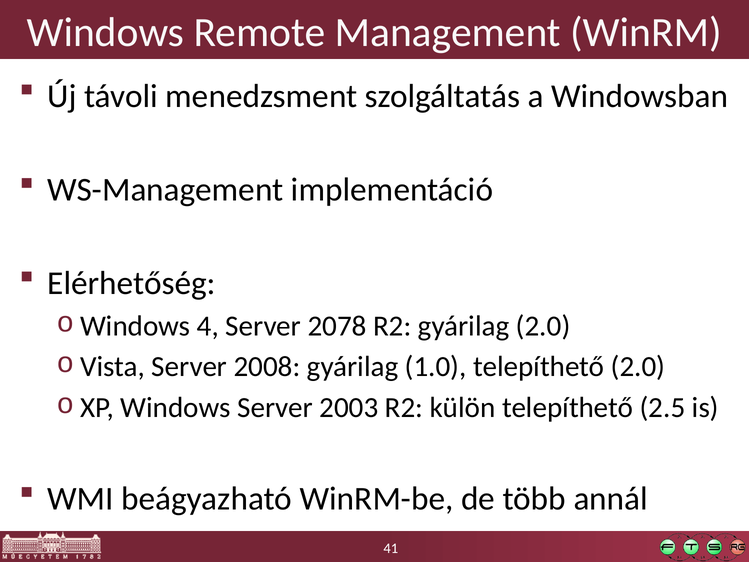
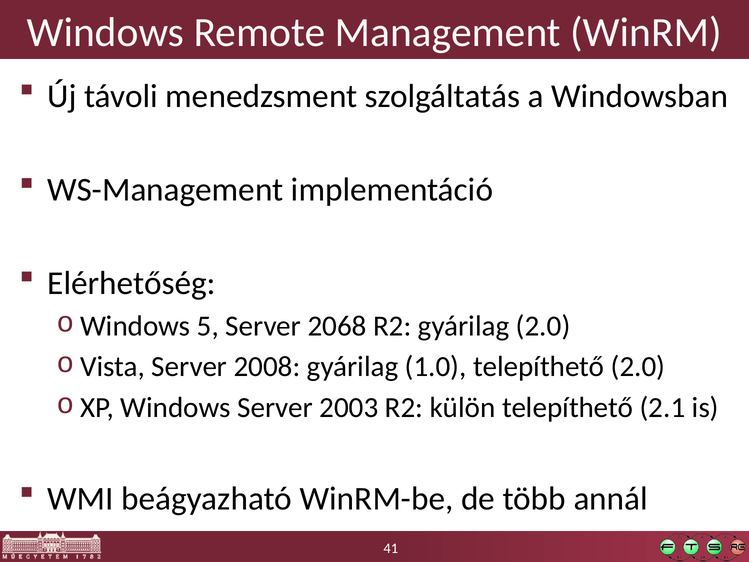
4: 4 -> 5
2078: 2078 -> 2068
2.5: 2.5 -> 2.1
